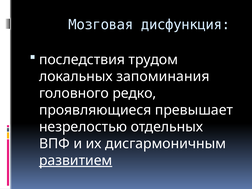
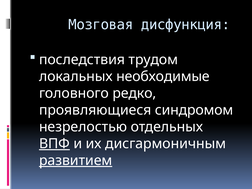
запоминания: запоминания -> необходимые
превышает: превышает -> синдромом
ВПФ underline: none -> present
